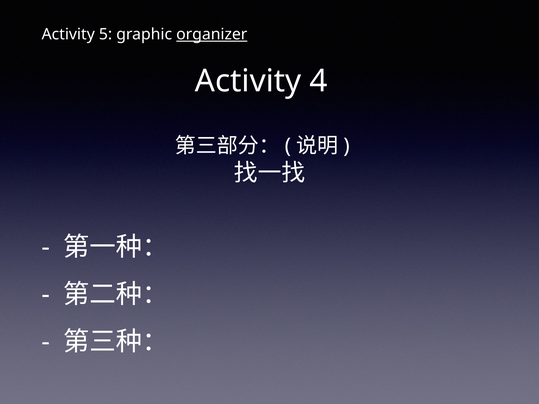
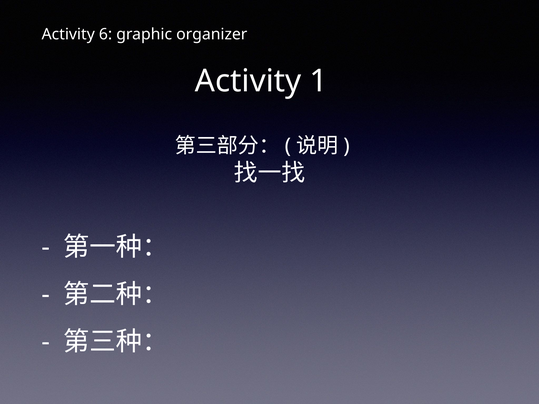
5: 5 -> 6
organizer underline: present -> none
4: 4 -> 1
